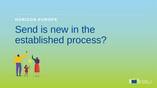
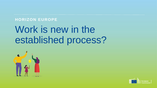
Send: Send -> Work
